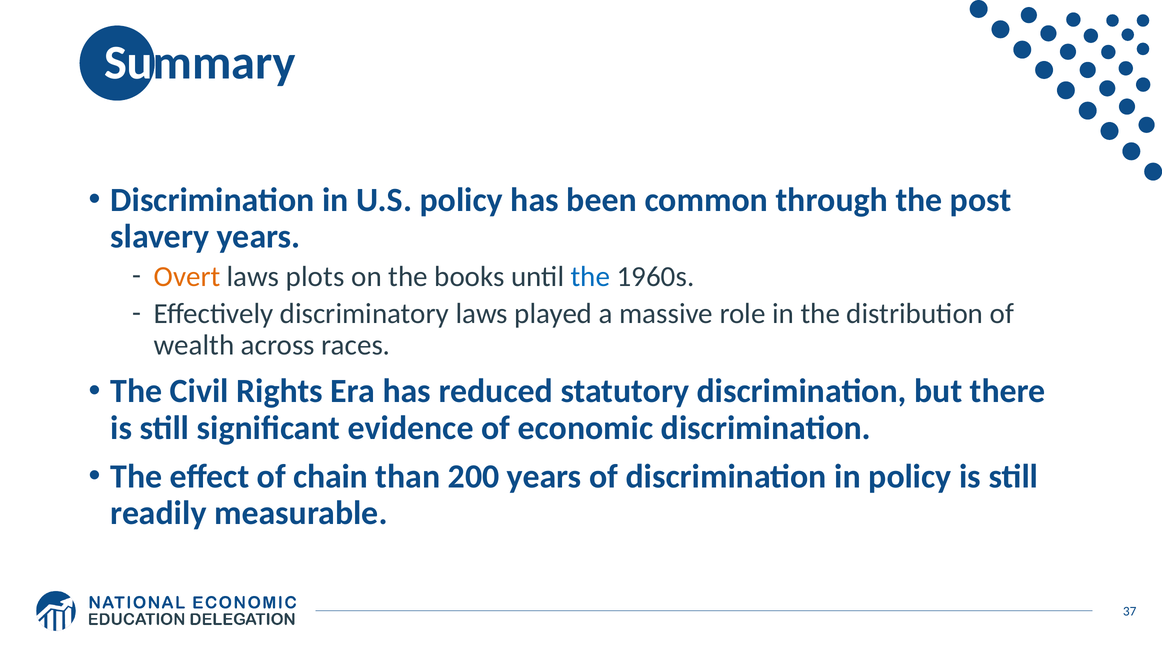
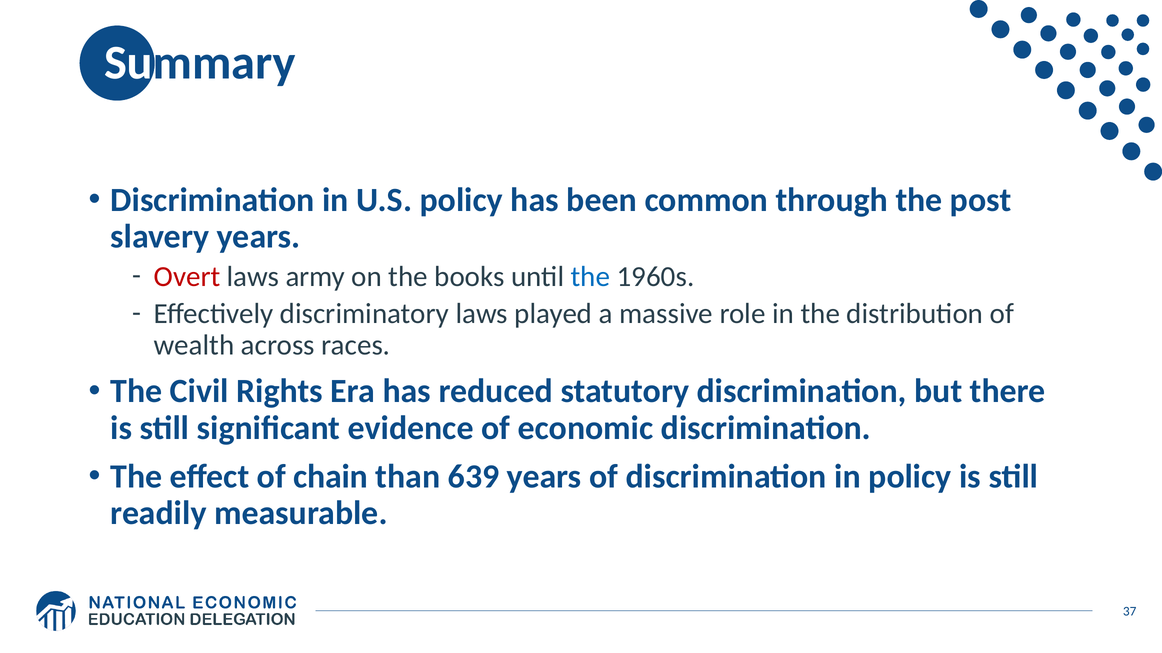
Overt colour: orange -> red
plots: plots -> army
200: 200 -> 639
